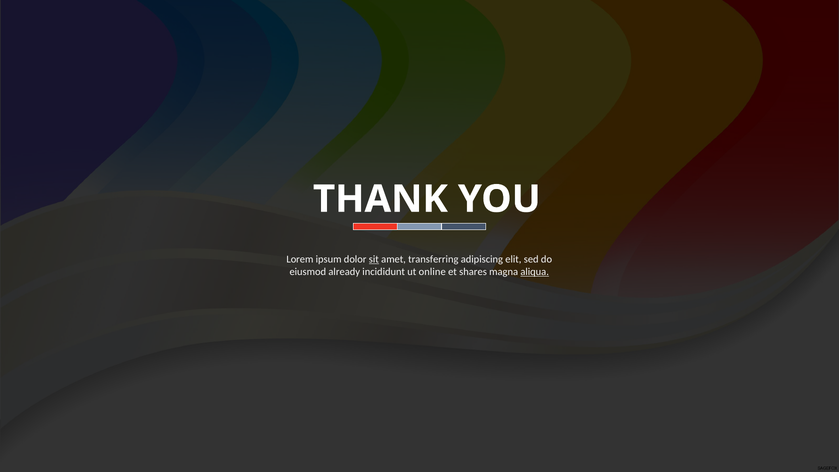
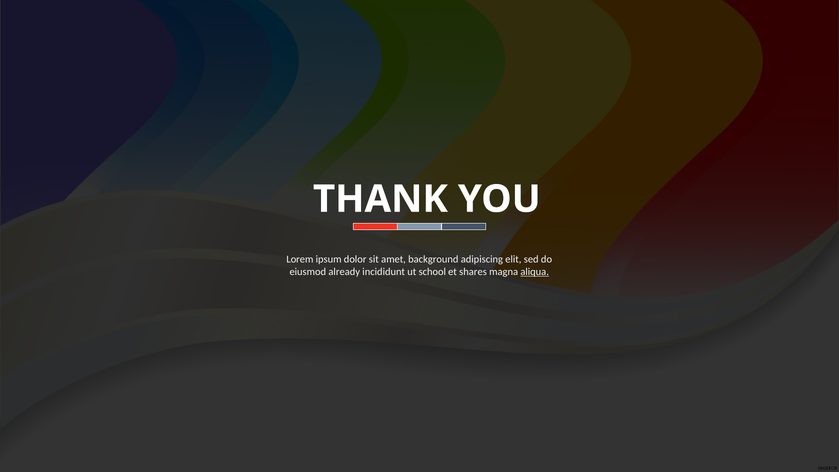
sit underline: present -> none
transferring: transferring -> background
online: online -> school
